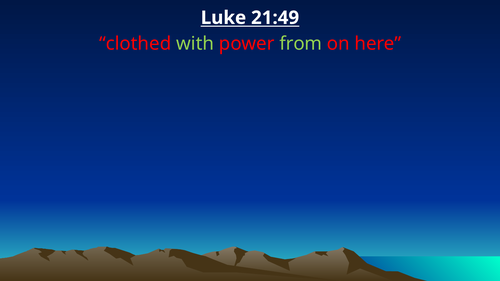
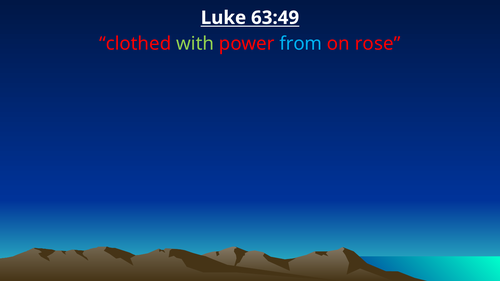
21:49: 21:49 -> 63:49
from colour: light green -> light blue
here: here -> rose
